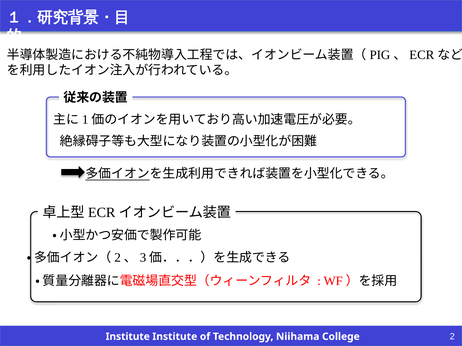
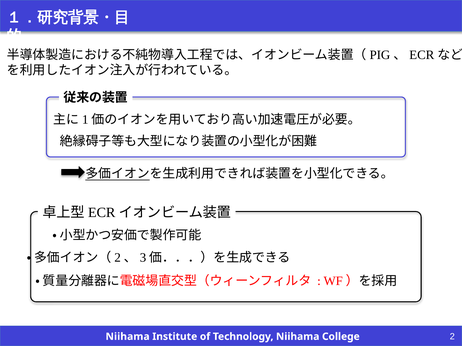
Institute at (128, 337): Institute -> Niihama
